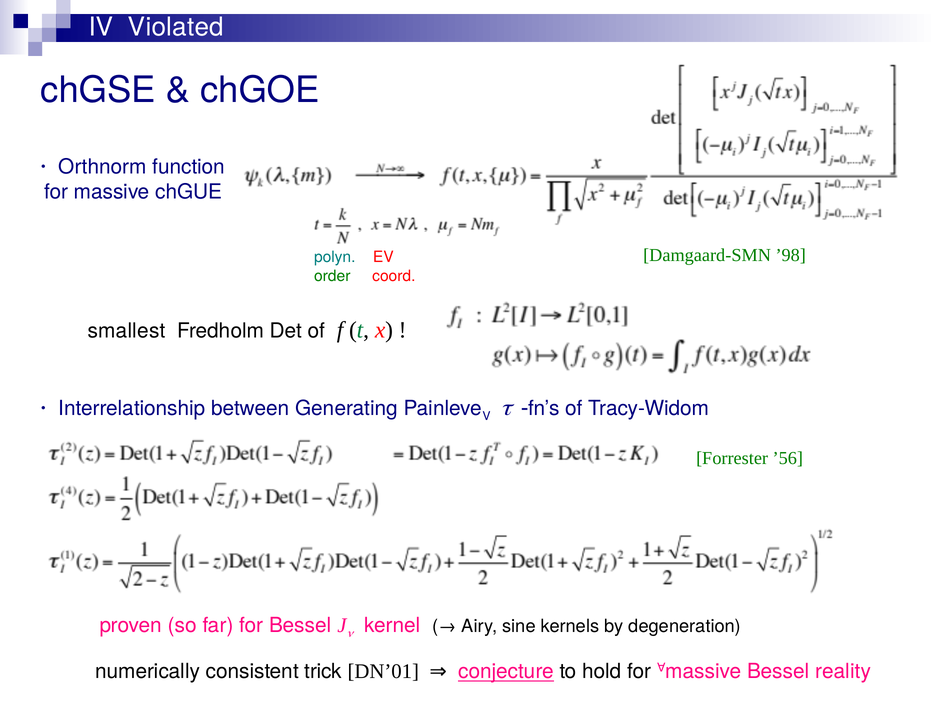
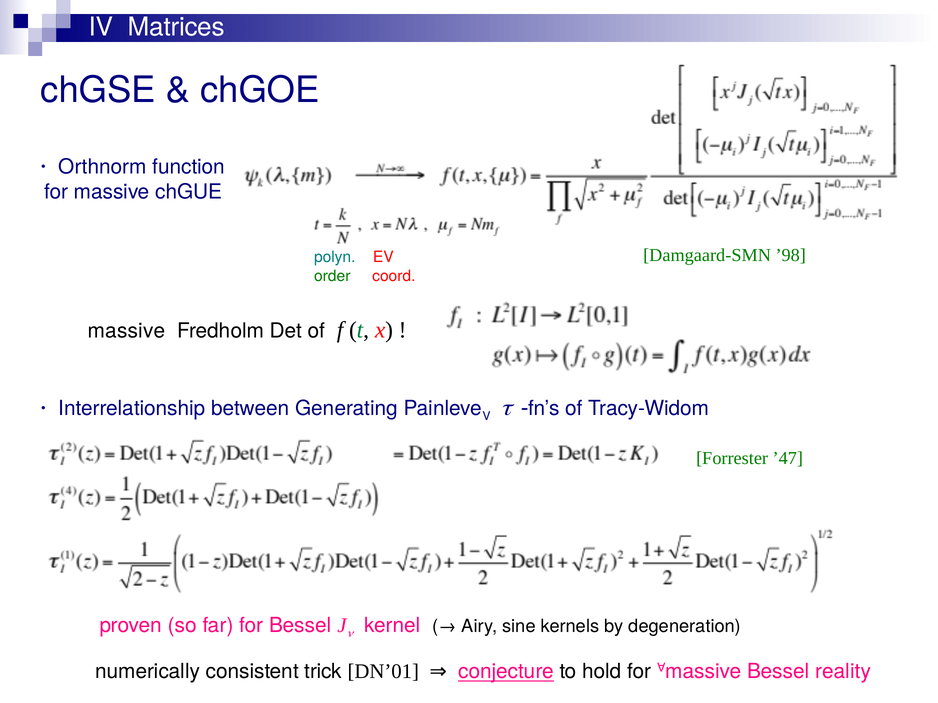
Violated: Violated -> Matrices
smallest at (127, 331): smallest -> massive
’56: ’56 -> ’47
